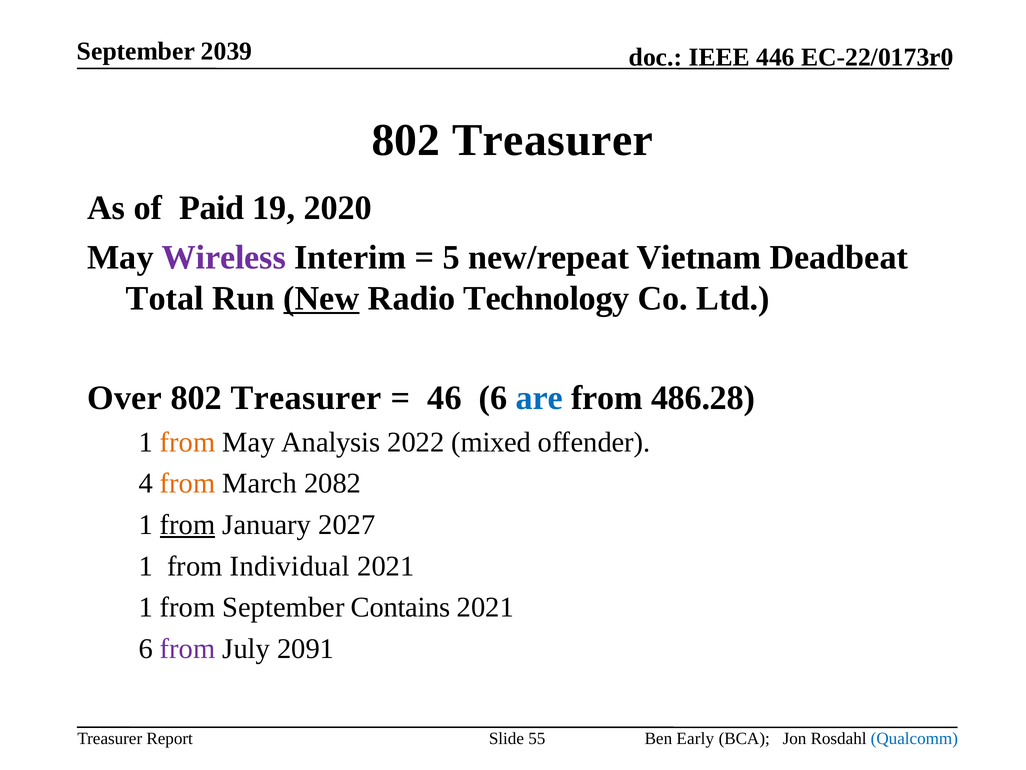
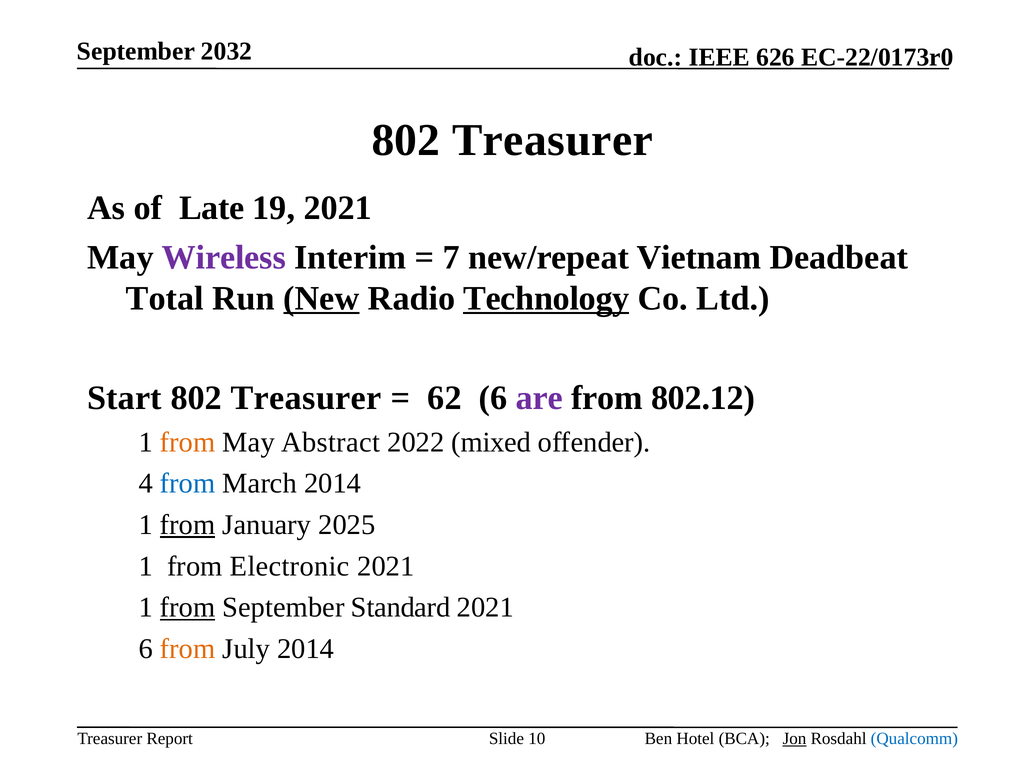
2039: 2039 -> 2032
446: 446 -> 626
Paid: Paid -> Late
19 2020: 2020 -> 2021
5: 5 -> 7
Technology underline: none -> present
Over: Over -> Start
46: 46 -> 62
are colour: blue -> purple
486.28: 486.28 -> 802.12
Analysis: Analysis -> Abstract
from at (188, 483) colour: orange -> blue
March 2082: 2082 -> 2014
2027: 2027 -> 2025
Individual: Individual -> Electronic
from at (188, 607) underline: none -> present
Contains: Contains -> Standard
from at (188, 648) colour: purple -> orange
July 2091: 2091 -> 2014
55: 55 -> 10
Early: Early -> Hotel
Jon underline: none -> present
